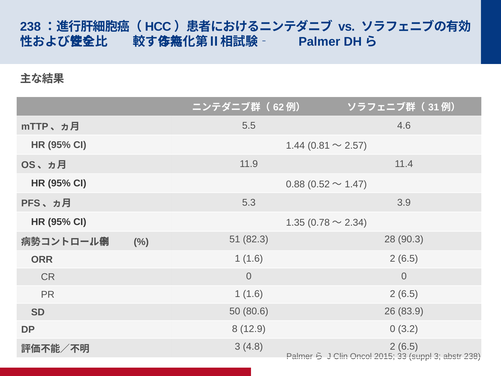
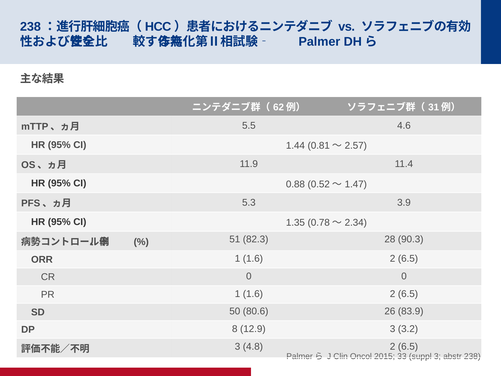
12.9 0: 0 -> 3
